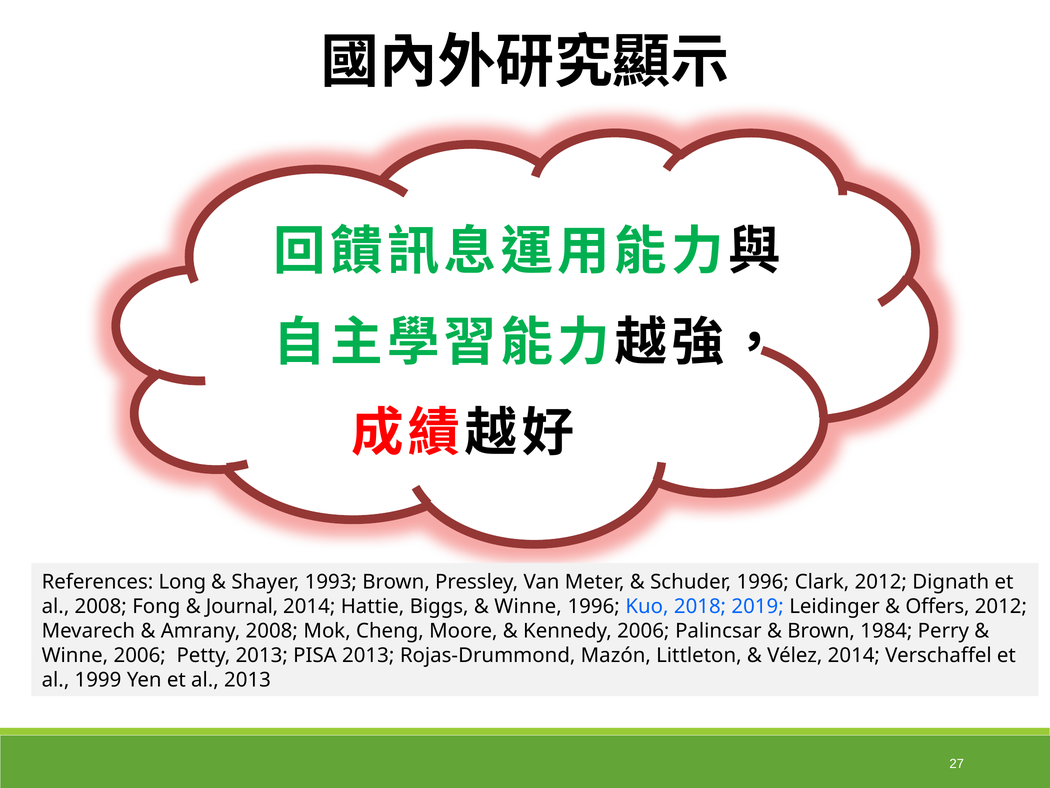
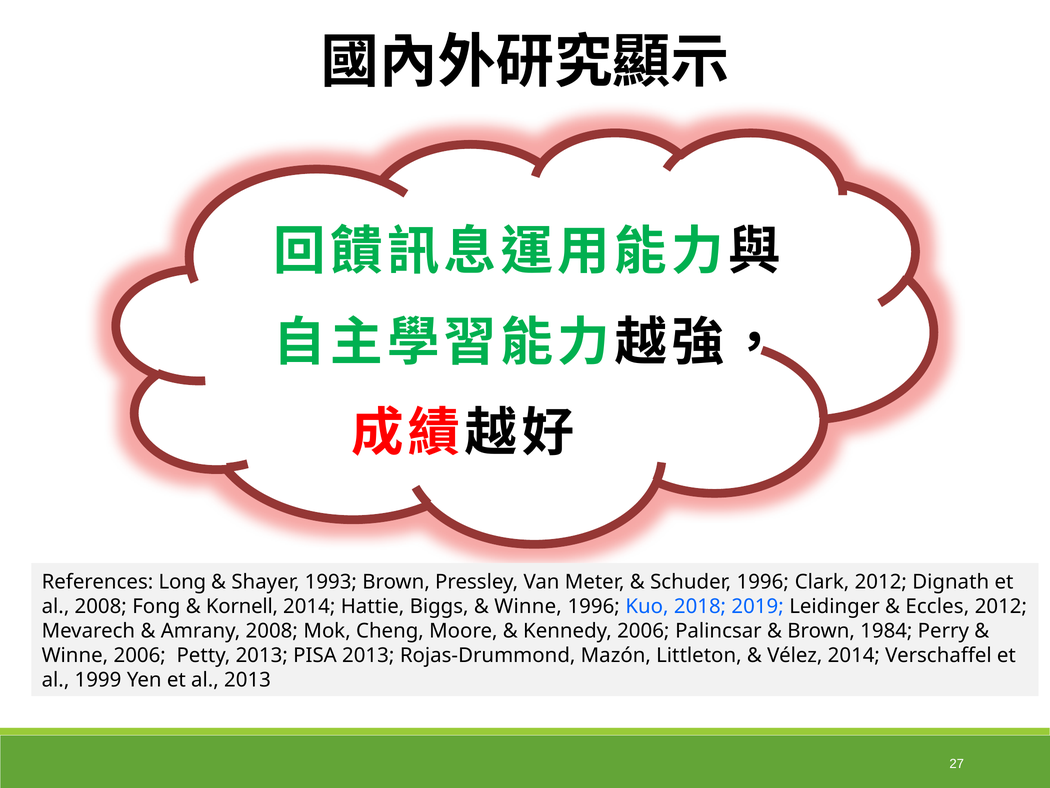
Journal: Journal -> Kornell
Offers: Offers -> Eccles
